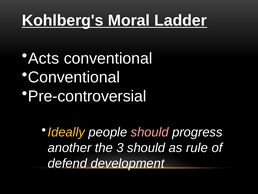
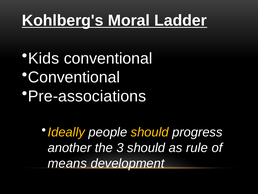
Acts: Acts -> Kids
Pre-controversial: Pre-controversial -> Pre-associations
should at (150, 132) colour: pink -> yellow
defend: defend -> means
